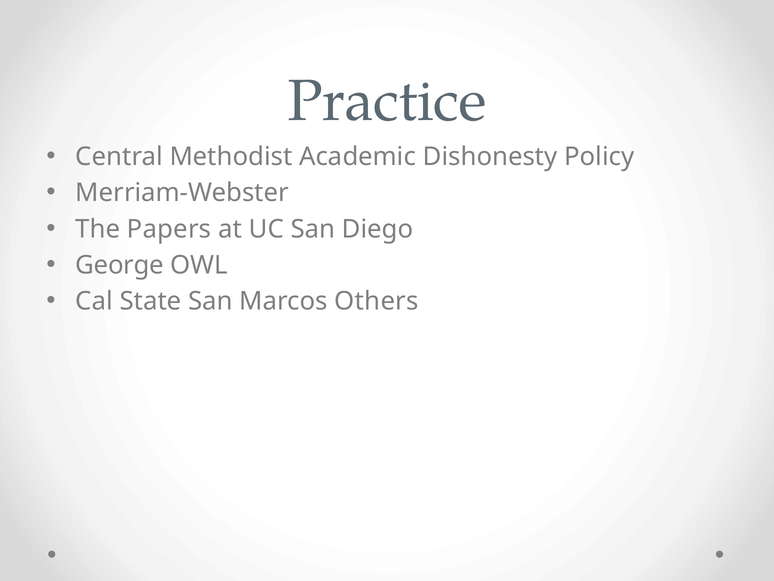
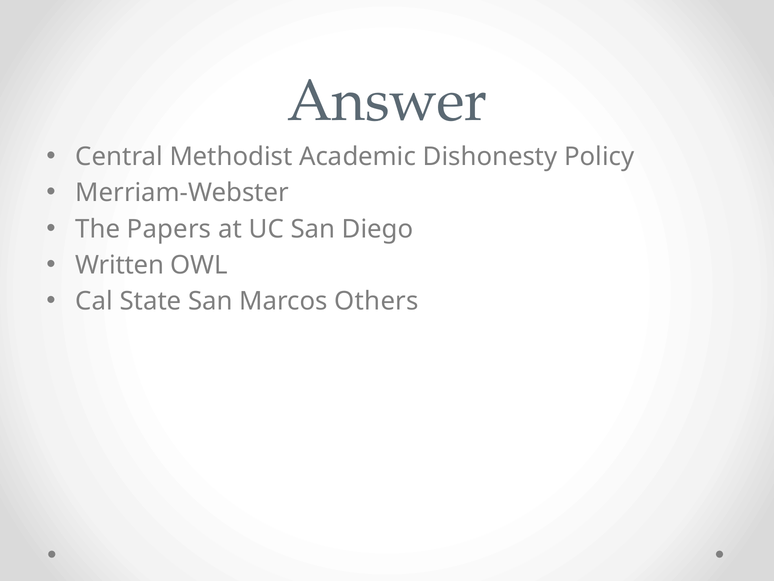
Practice: Practice -> Answer
George: George -> Written
